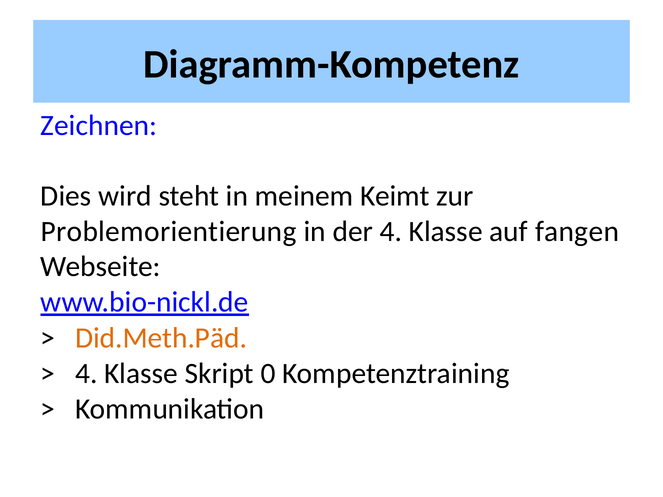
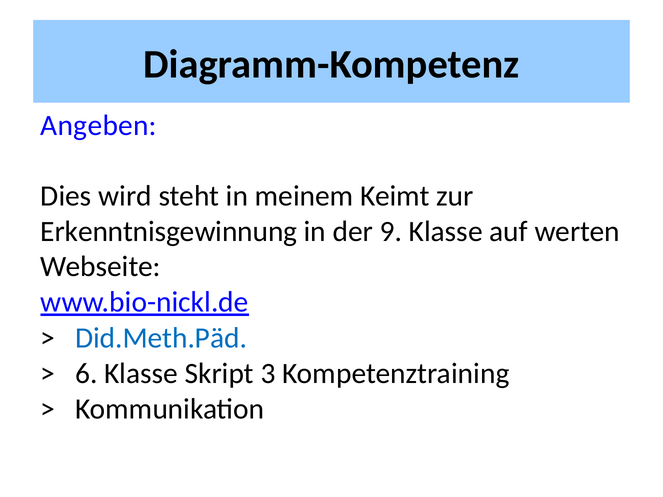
Zeichnen: Zeichnen -> Angeben
Problemorientierung: Problemorientierung -> Erkenntnisgewinnung
der 4: 4 -> 9
fangen: fangen -> werten
Did.Meth.Päd colour: orange -> blue
4 at (86, 374): 4 -> 6
0: 0 -> 3
